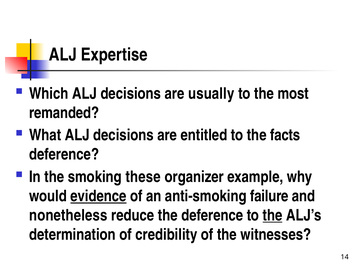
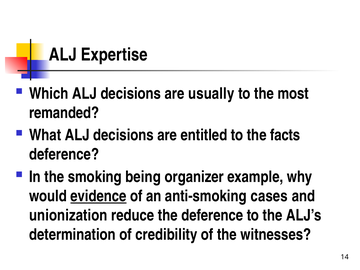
these: these -> being
failure: failure -> cases
nonetheless: nonetheless -> unionization
the at (273, 215) underline: present -> none
